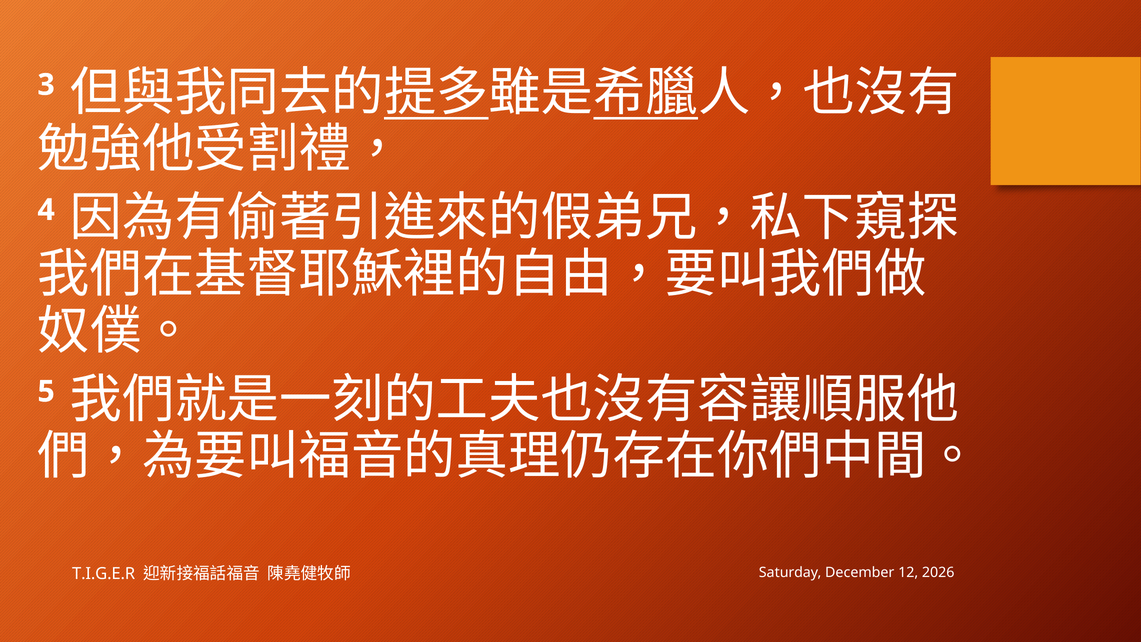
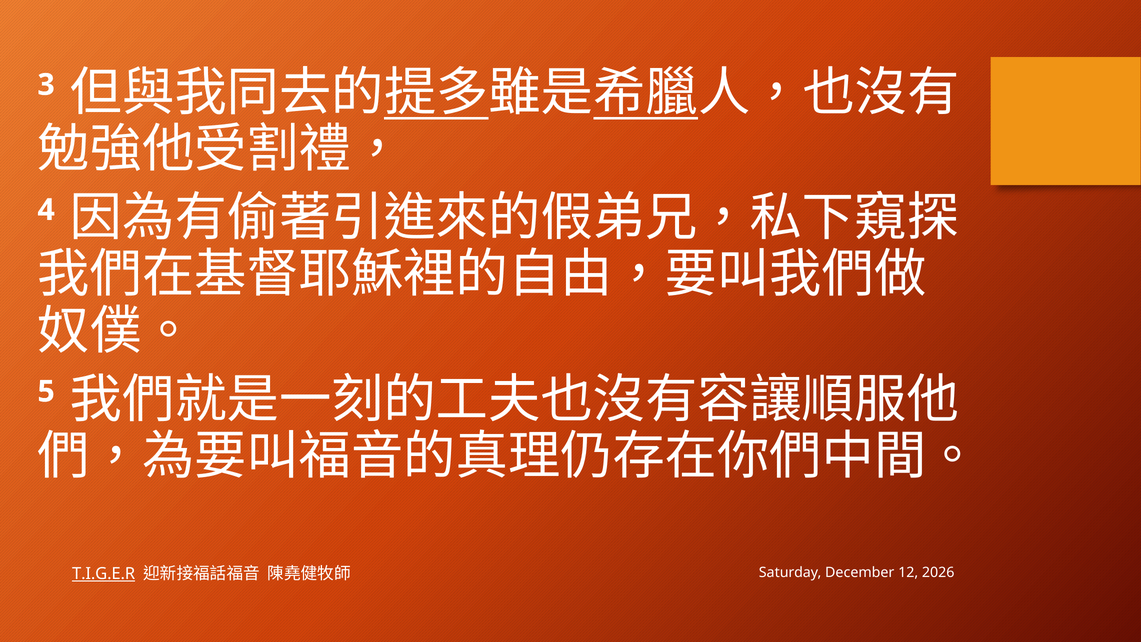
T.I.G.E.R underline: none -> present
